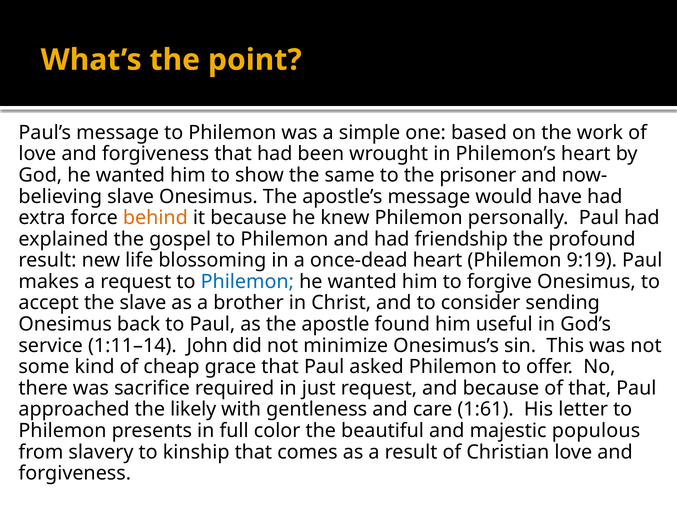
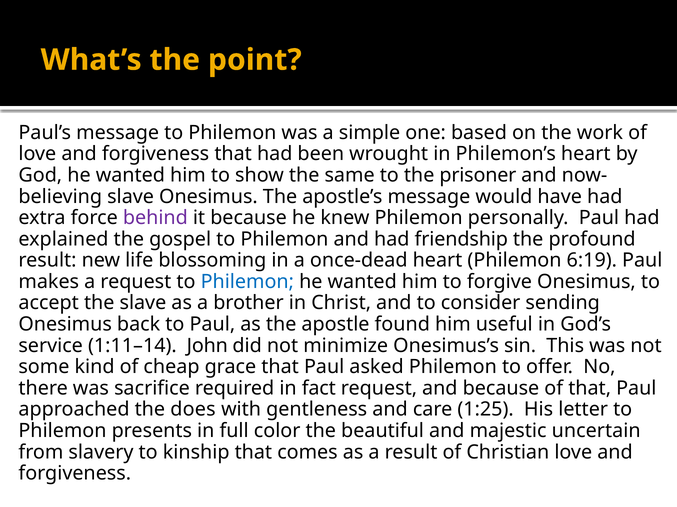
behind colour: orange -> purple
9:19: 9:19 -> 6:19
just: just -> fact
likely: likely -> does
1:61: 1:61 -> 1:25
populous: populous -> uncertain
